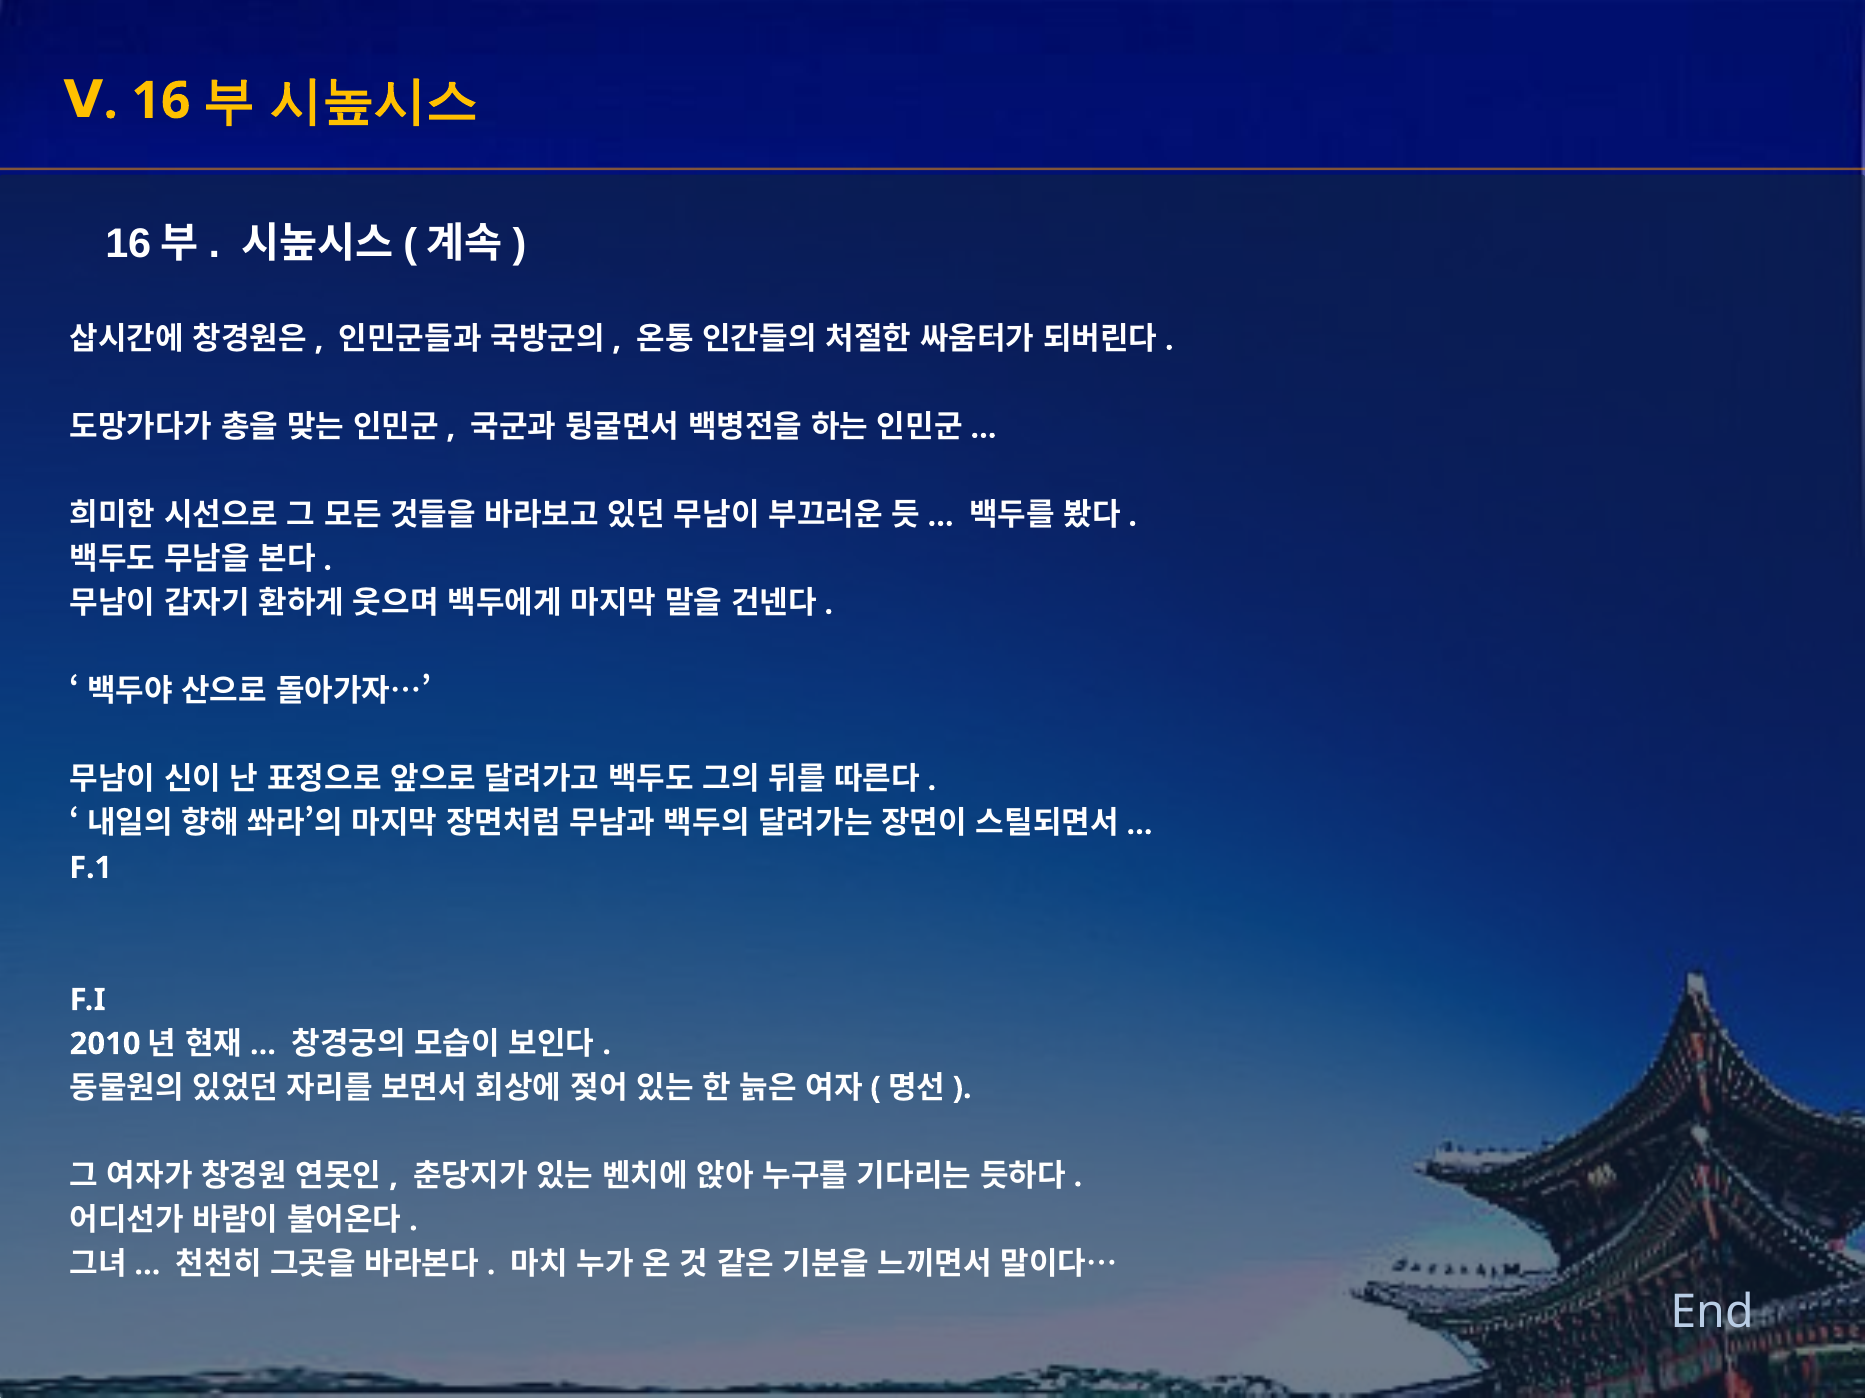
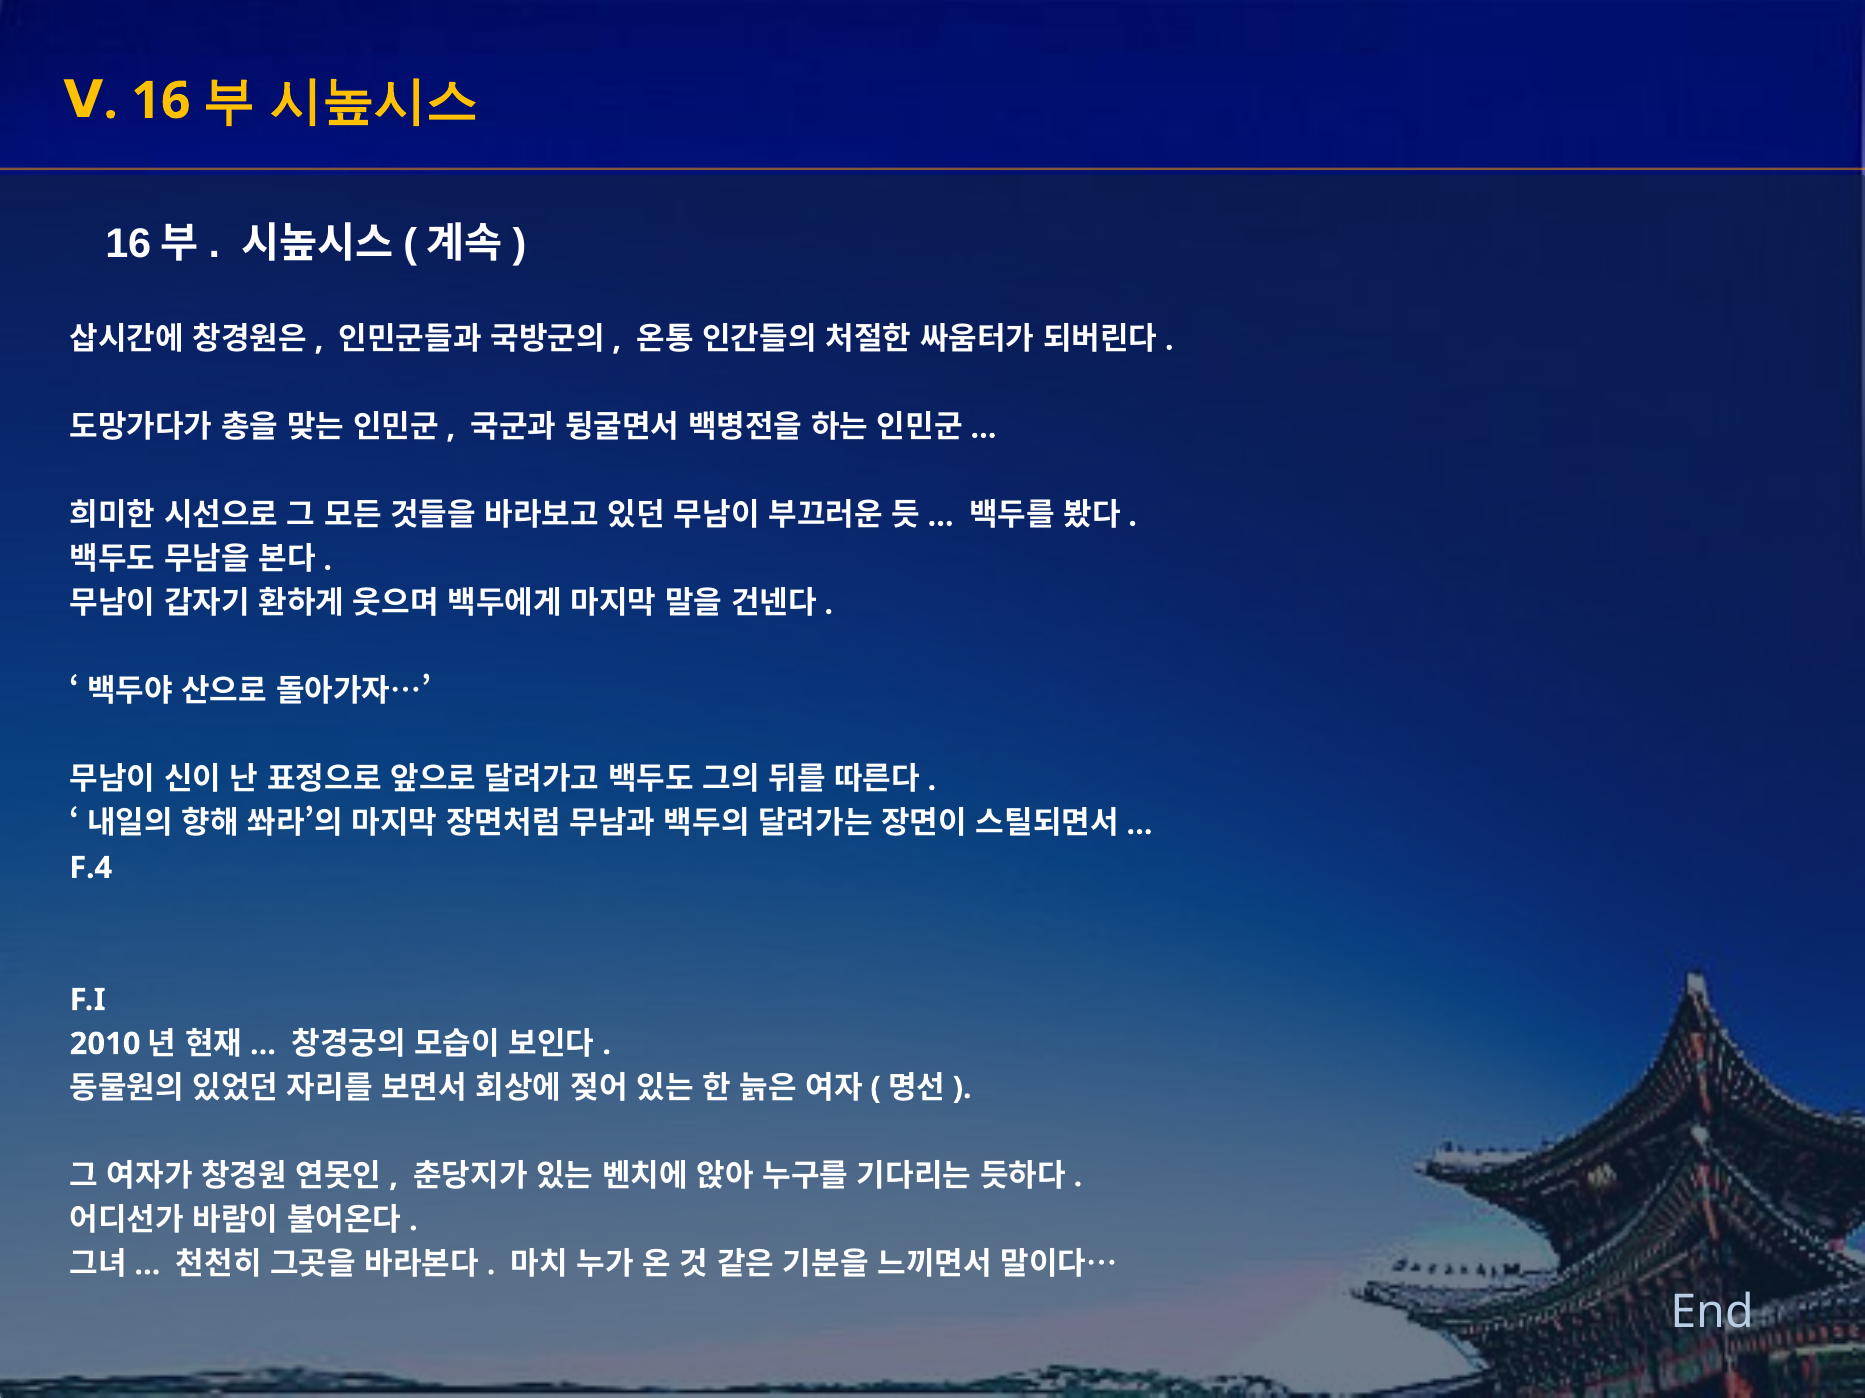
F.1: F.1 -> F.4
